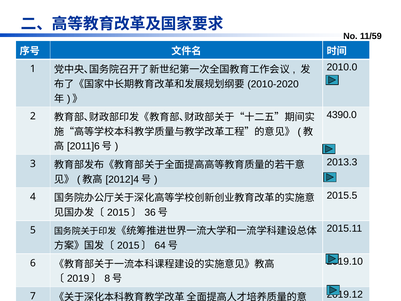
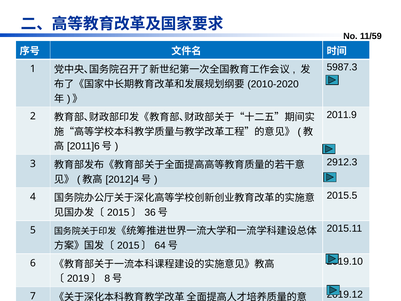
2010.0: 2010.0 -> 5987.3
4390.0: 4390.0 -> 2011.9
2013.3: 2013.3 -> 2912.3
